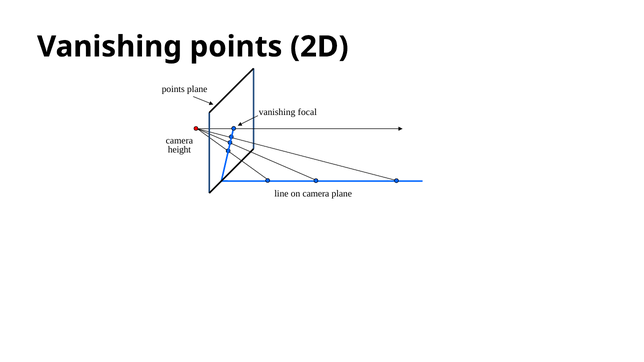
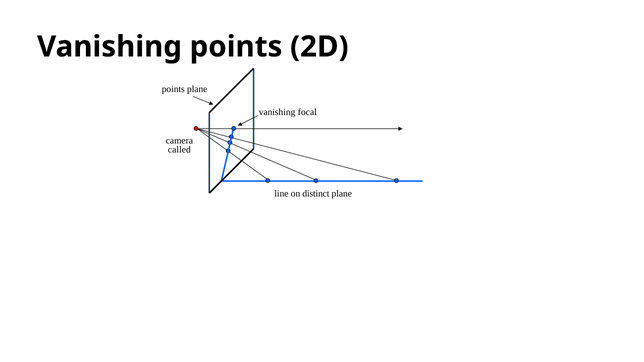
height: height -> called
on camera: camera -> distinct
